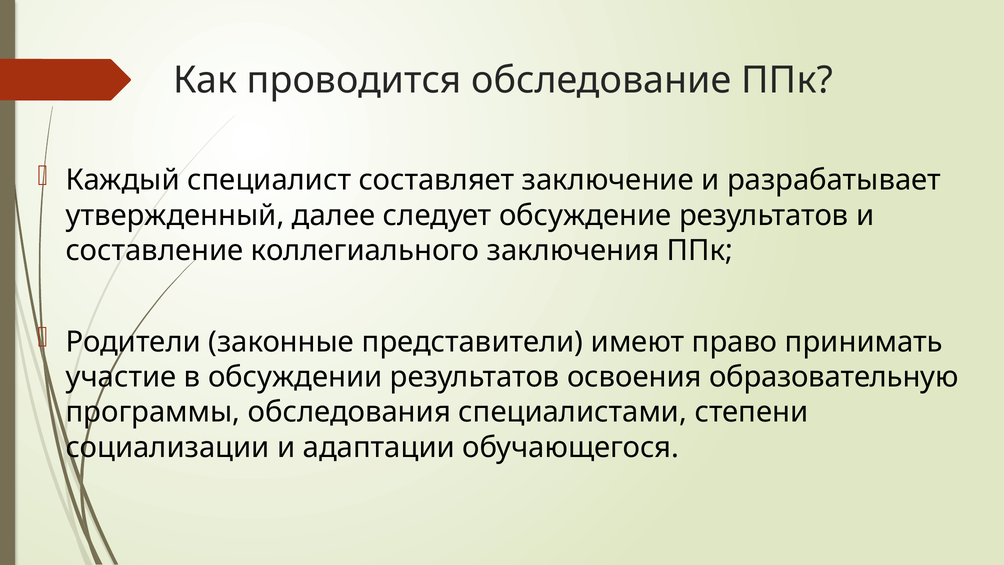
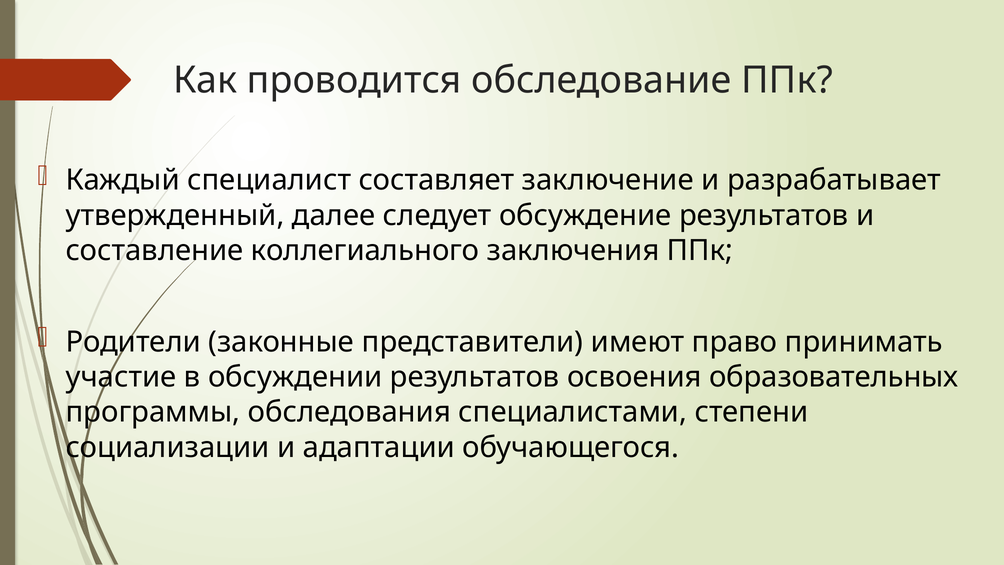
образовательную: образовательную -> образовательных
